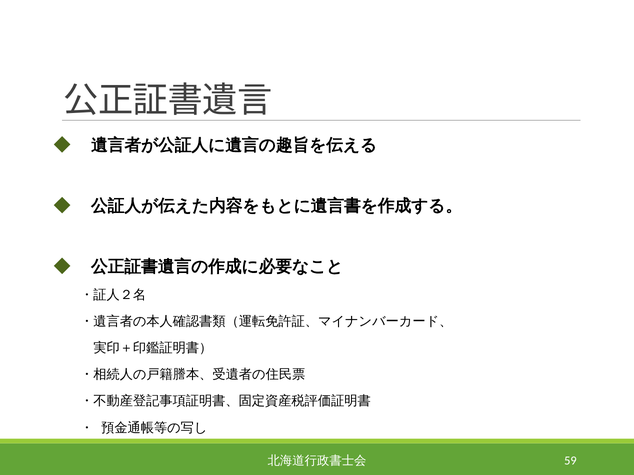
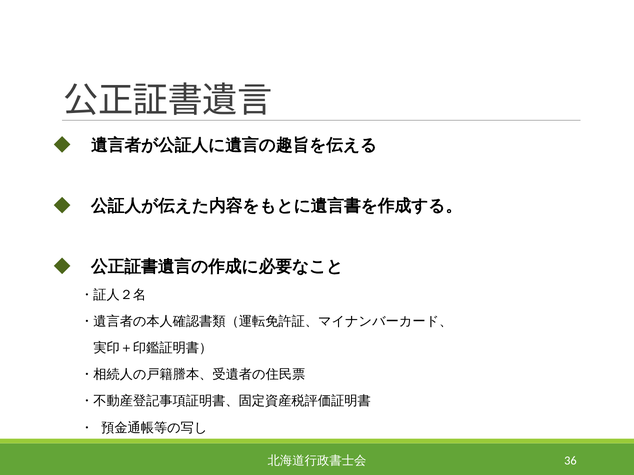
59: 59 -> 36
